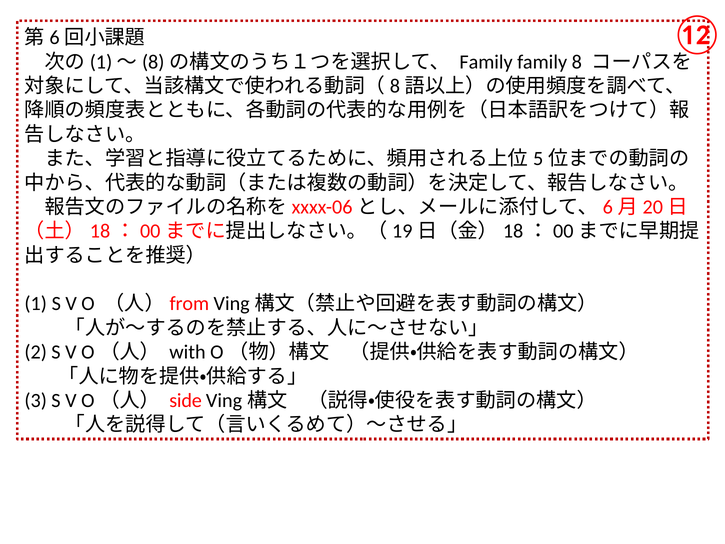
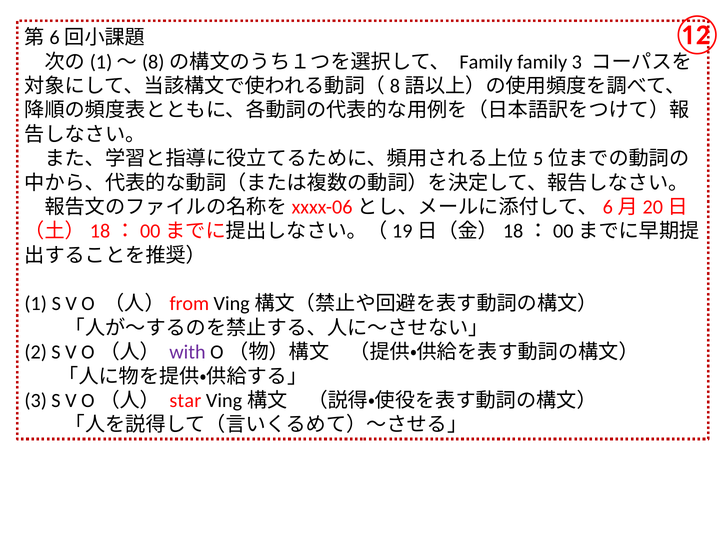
family 8: 8 -> 3
with colour: black -> purple
side: side -> star
